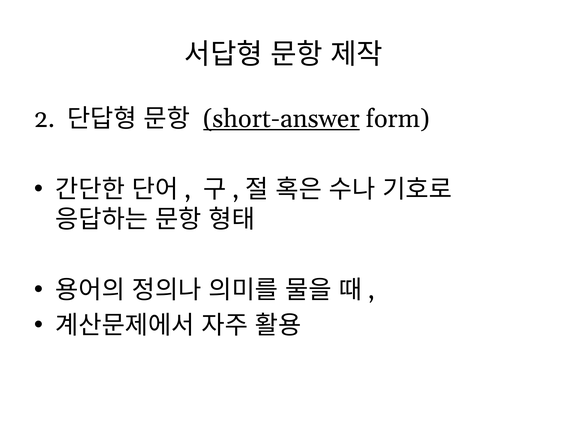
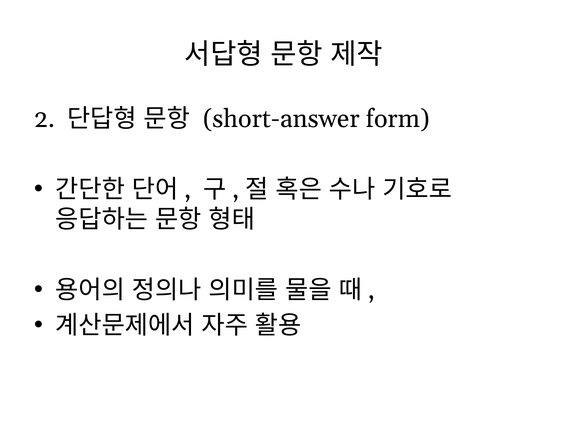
short-answer underline: present -> none
